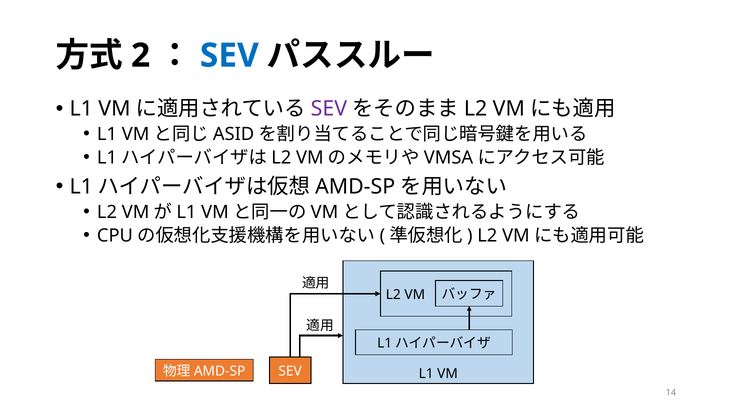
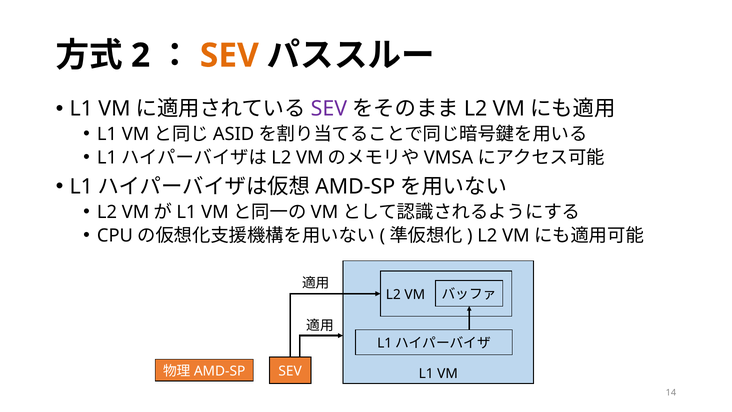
SEV at (229, 56) colour: blue -> orange
